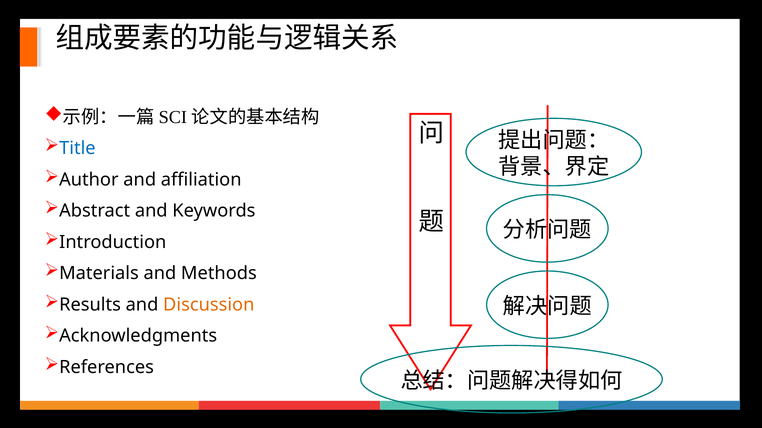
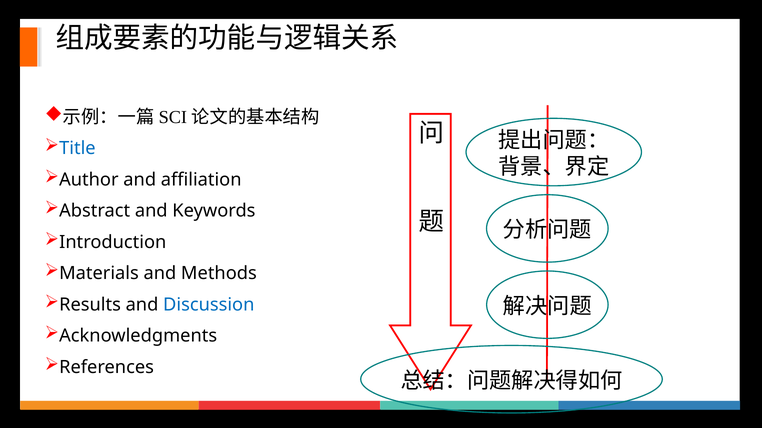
Discussion colour: orange -> blue
